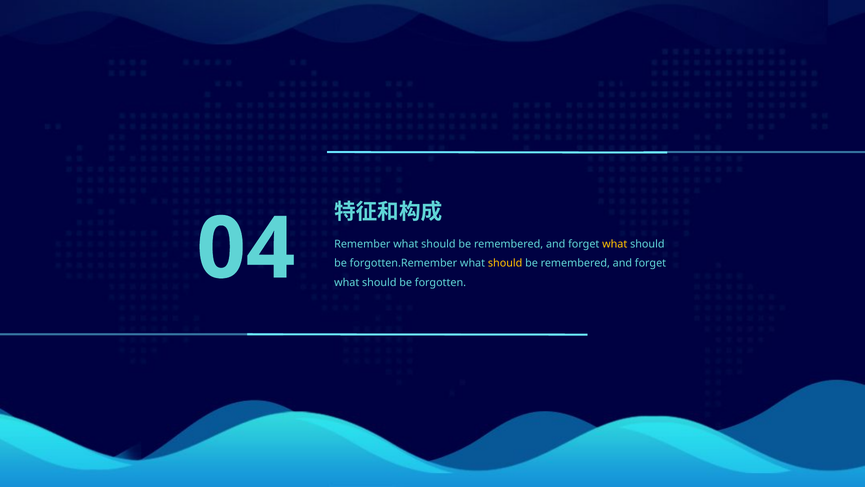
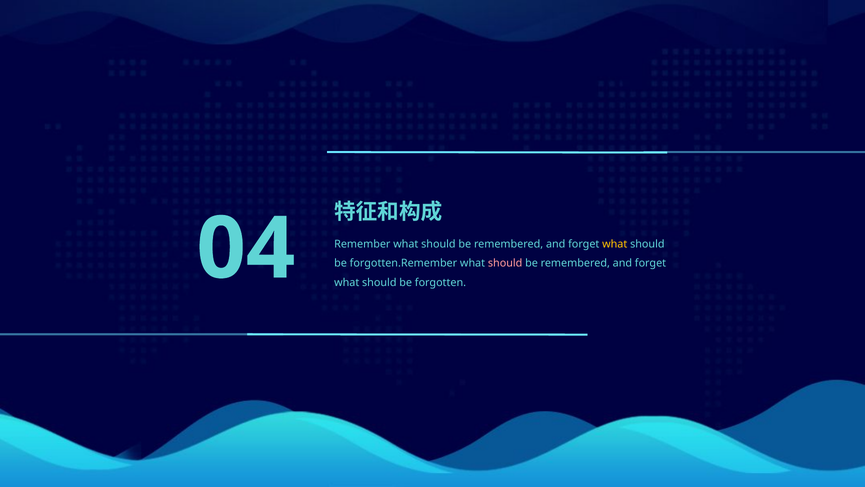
should at (505, 263) colour: yellow -> pink
